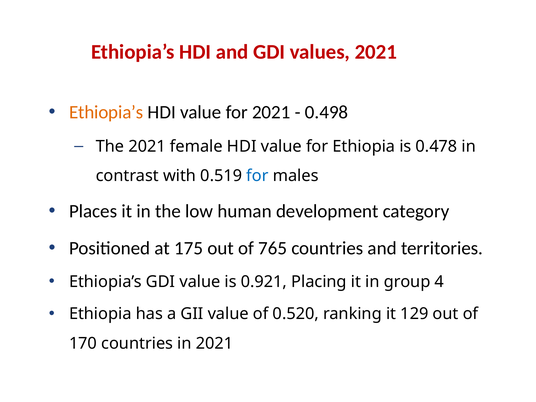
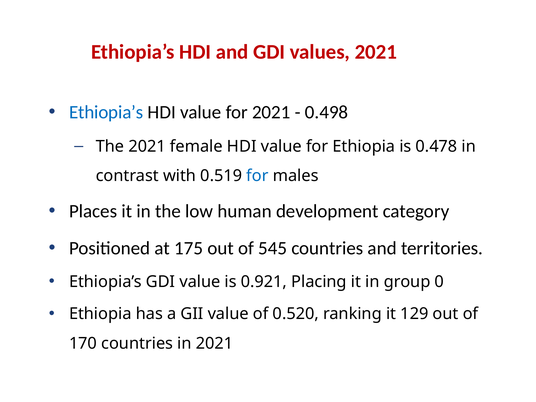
Ethiopia’s at (106, 112) colour: orange -> blue
765: 765 -> 545
4: 4 -> 0
